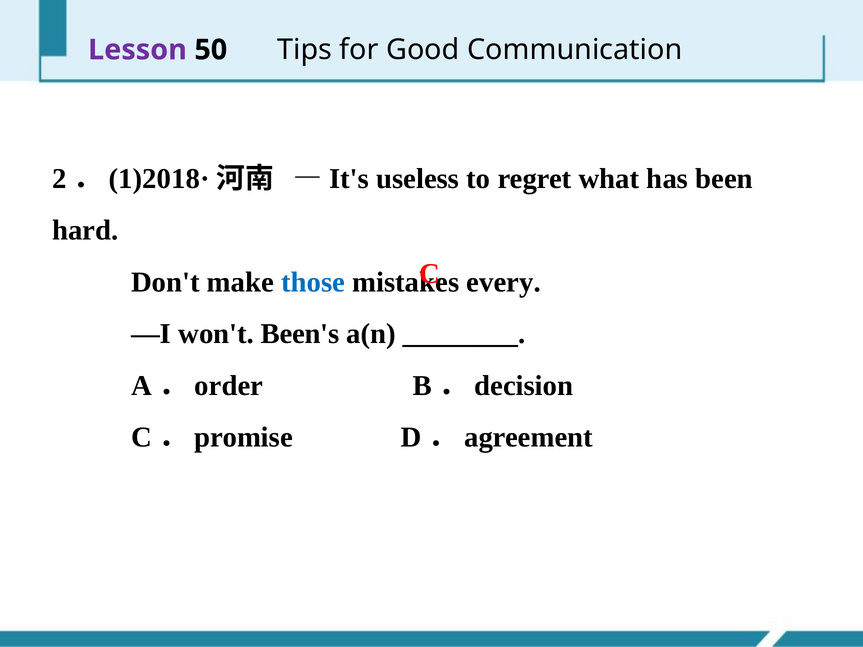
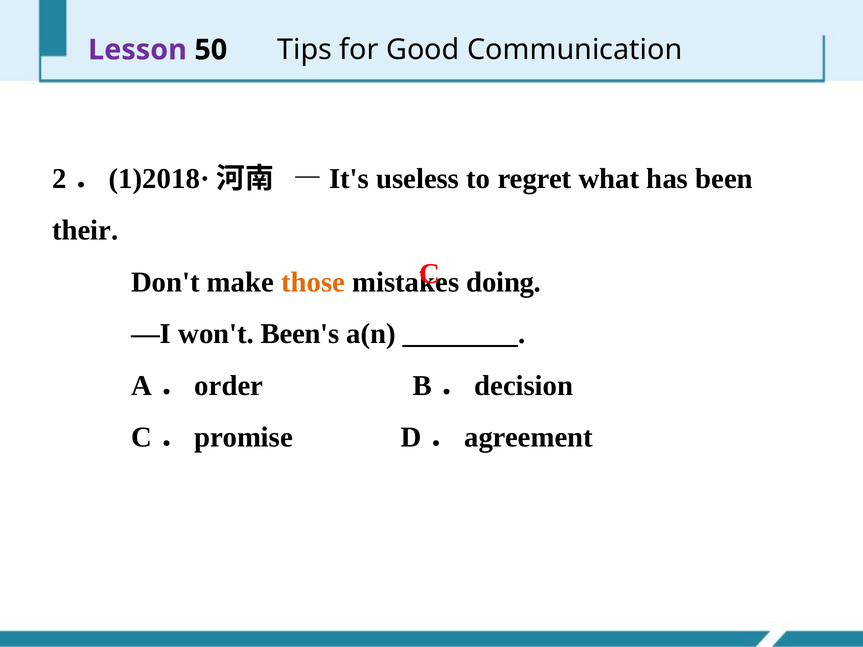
hard: hard -> their
those colour: blue -> orange
every: every -> doing
